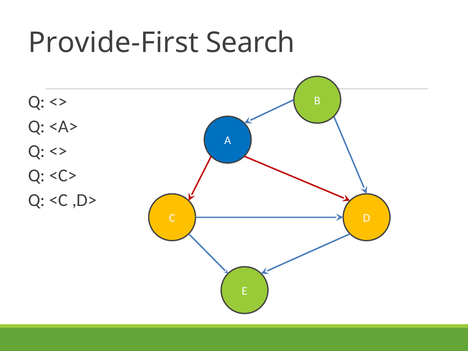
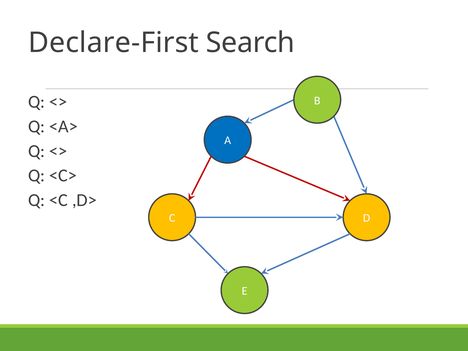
Provide-First: Provide-First -> Declare-First
